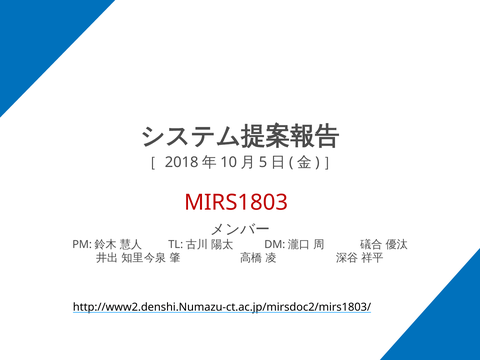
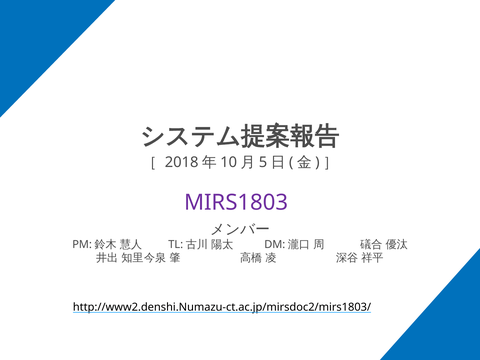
MIRS1803 colour: red -> purple
